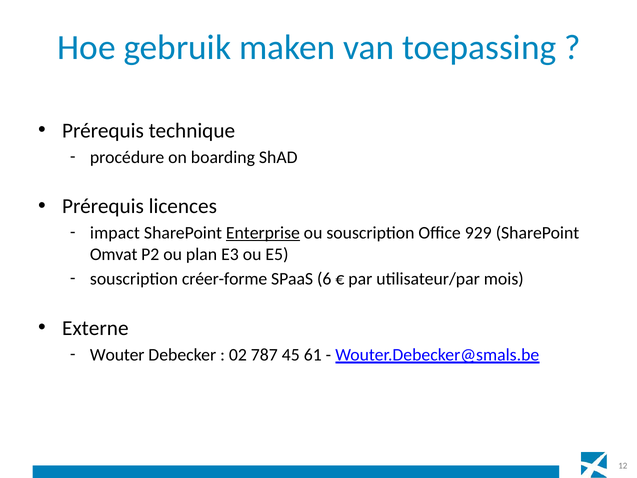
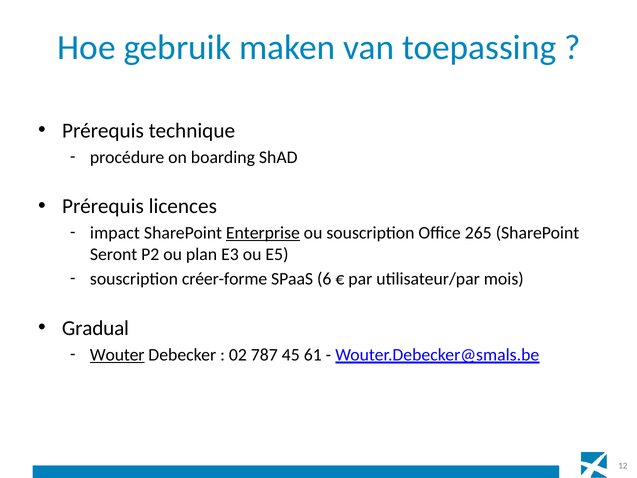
929: 929 -> 265
Omvat: Omvat -> Seront
Externe: Externe -> Gradual
Wouter underline: none -> present
